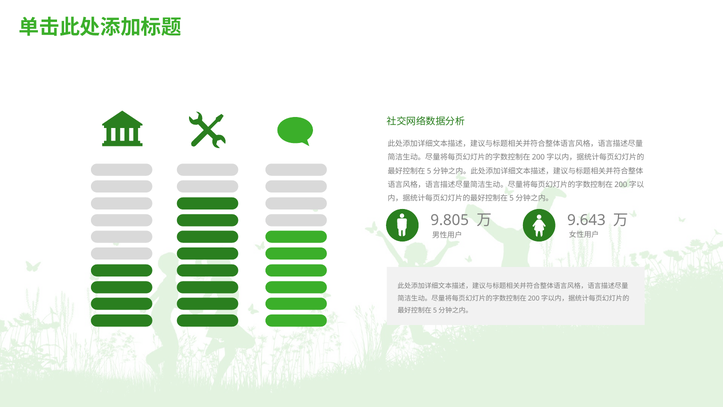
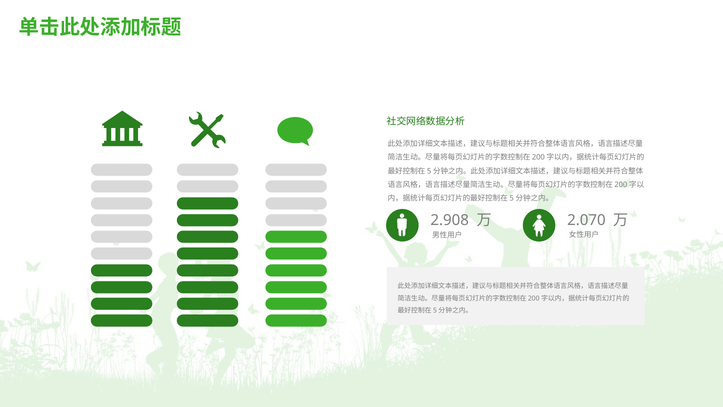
9.805: 9.805 -> 2.908
9.643: 9.643 -> 2.070
